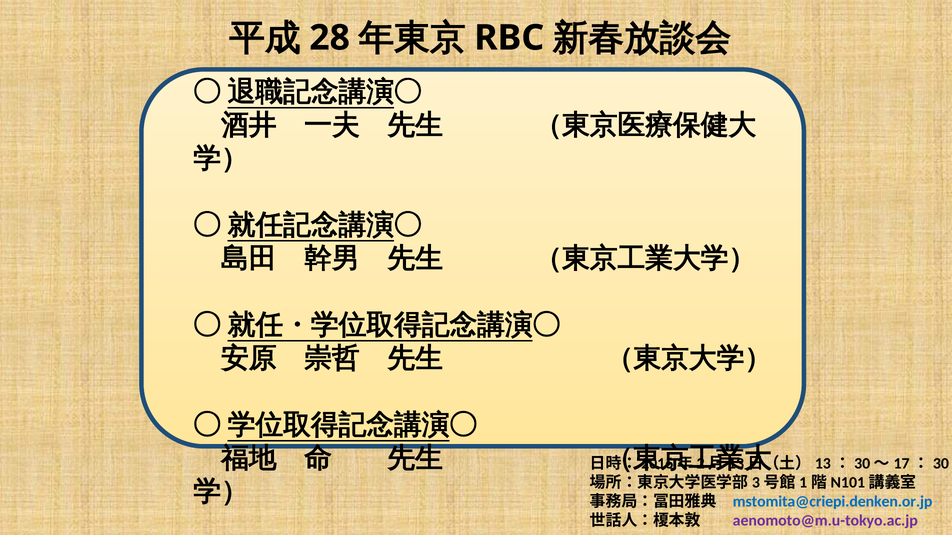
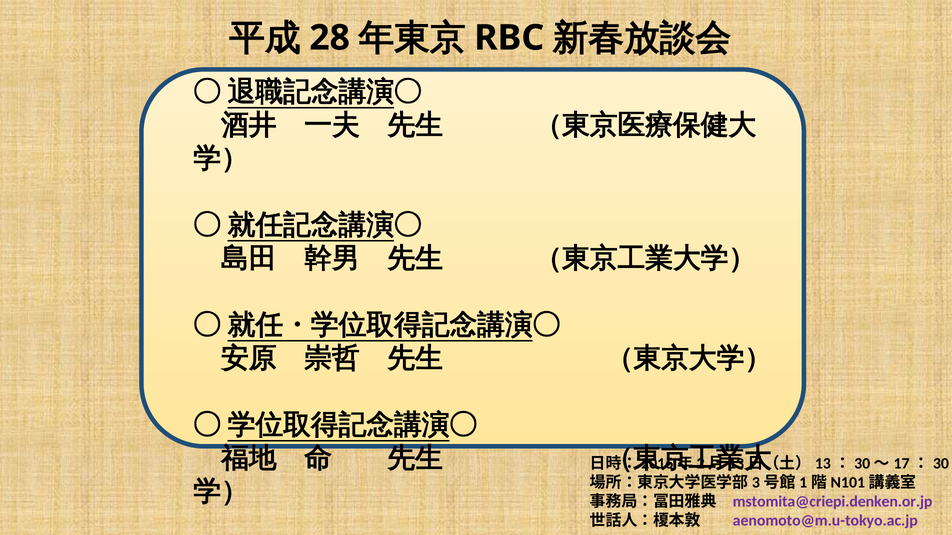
mstomita@criepi.denken.or.jp colour: blue -> purple
